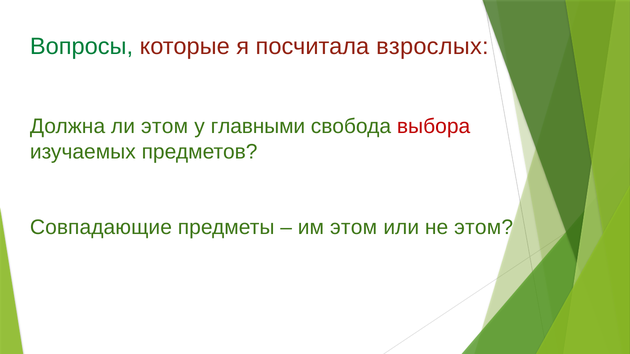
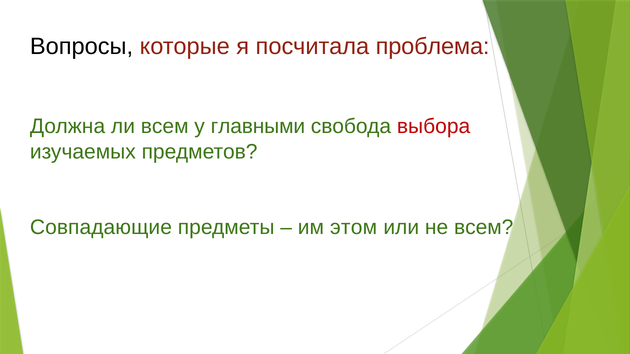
Вопросы colour: green -> black
взрослых: взрослых -> проблема
ли этом: этом -> всем
не этом: этом -> всем
